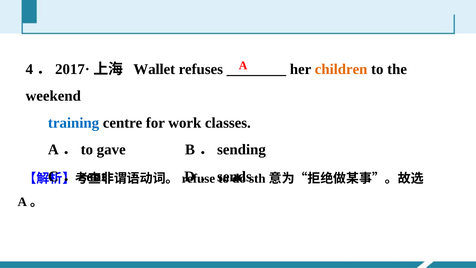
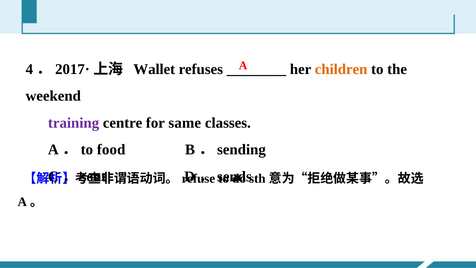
training colour: blue -> purple
work: work -> same
gave: gave -> food
